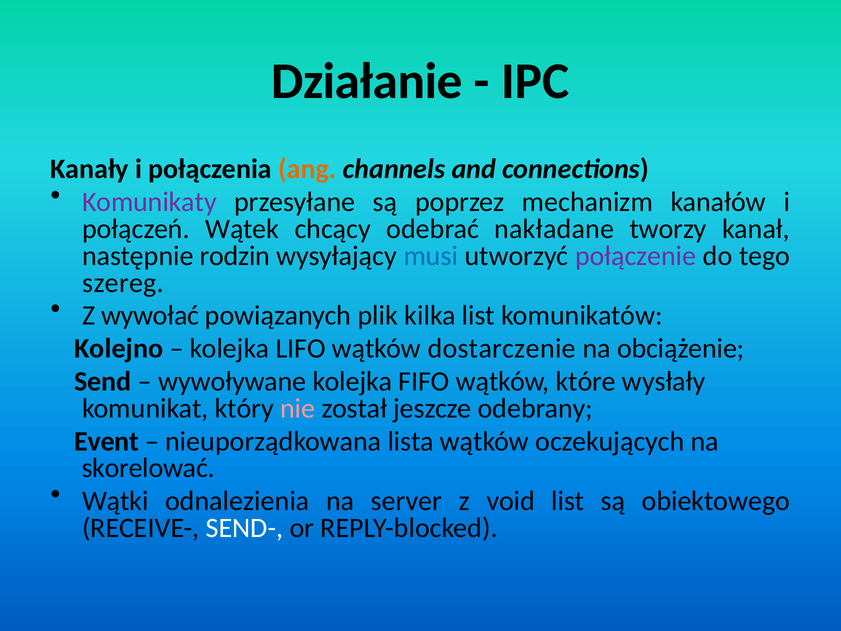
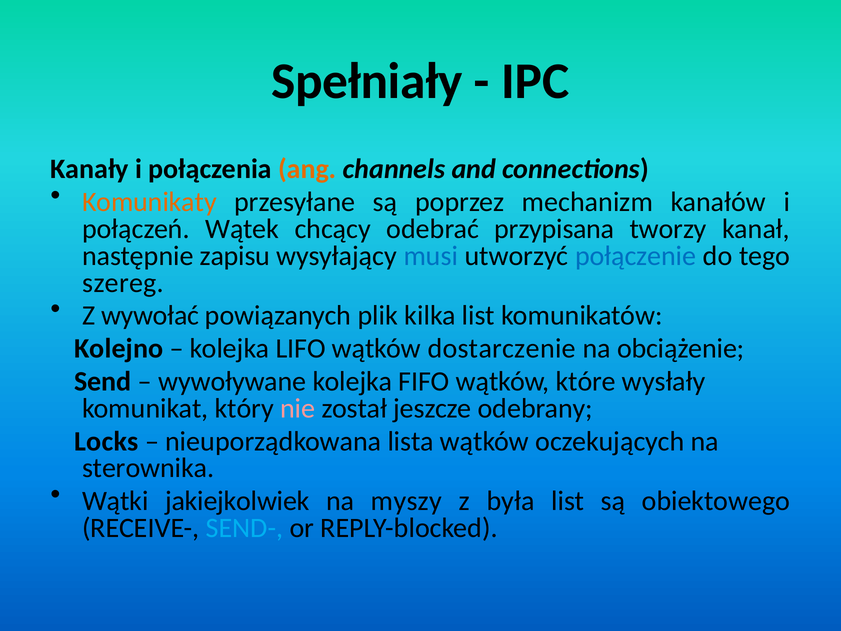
Działanie: Działanie -> Spełniały
Komunikaty colour: purple -> orange
nakładane: nakładane -> przypisana
rodzin: rodzin -> zapisu
połączenie colour: purple -> blue
Event: Event -> Locks
skorelować: skorelować -> sterownika
odnalezienia: odnalezienia -> jakiejkolwiek
server: server -> myszy
void: void -> była
SEND- colour: white -> light blue
